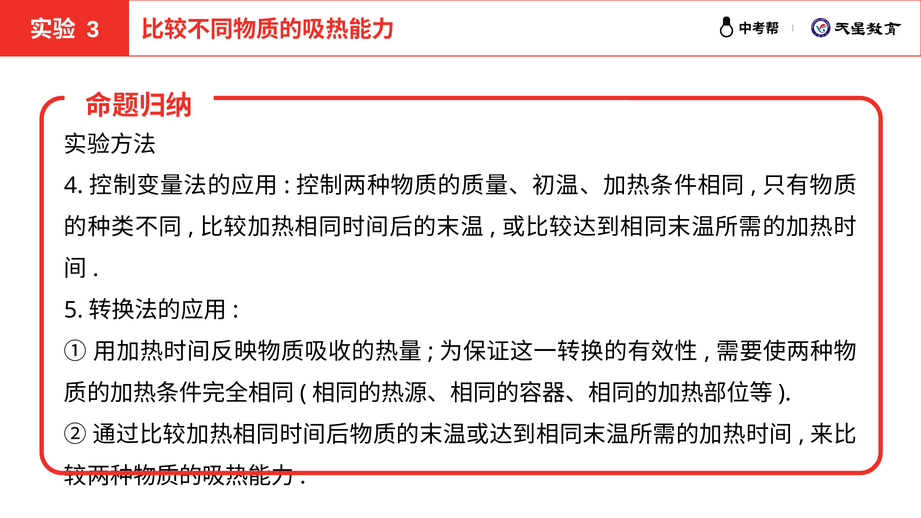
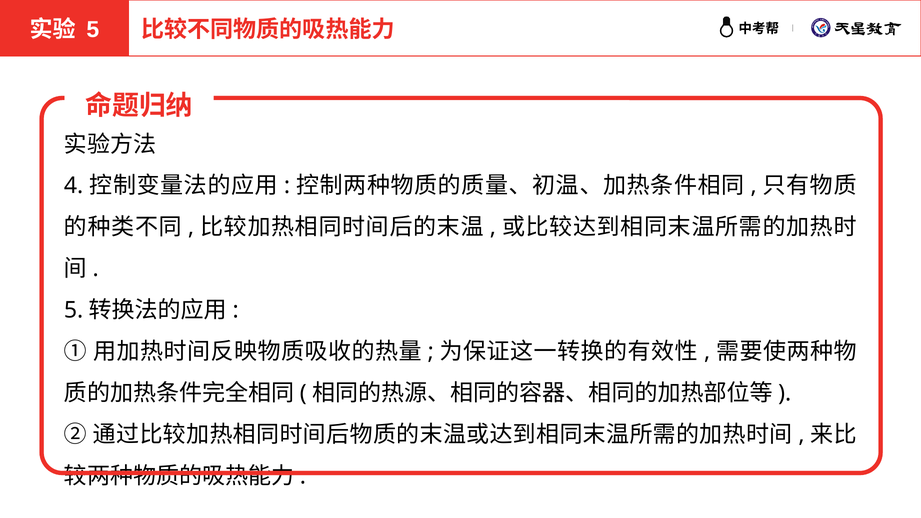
3 at (93, 30): 3 -> 5
